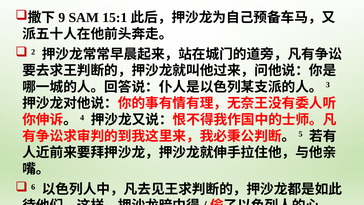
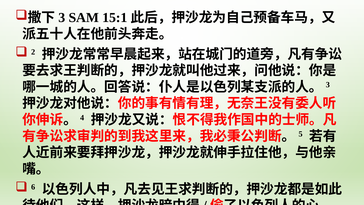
9: 9 -> 3
